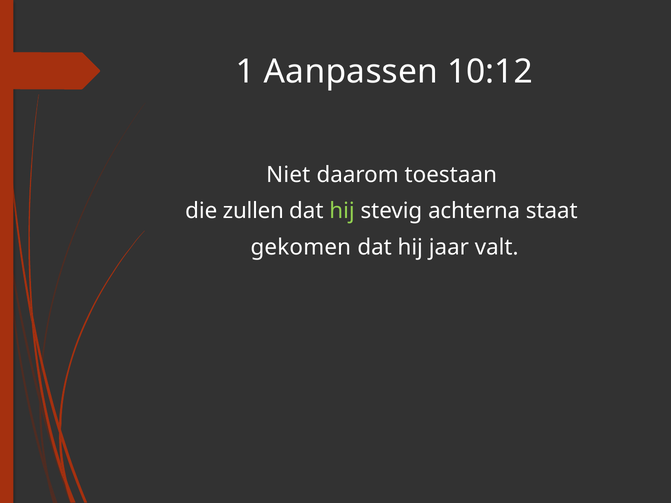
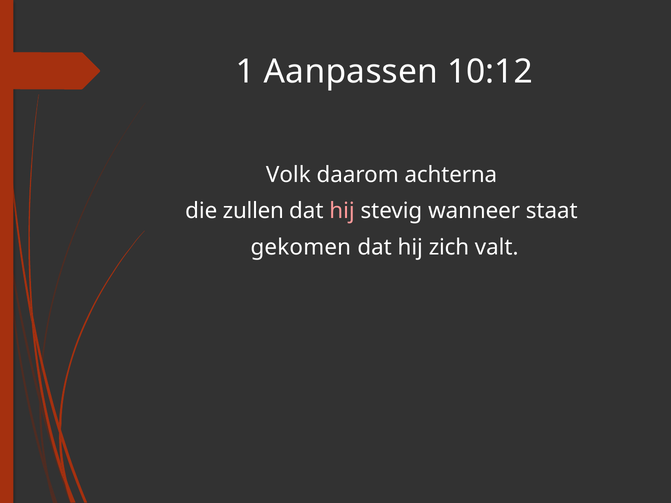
Niet: Niet -> Volk
toestaan: toestaan -> achterna
hij at (342, 211) colour: light green -> pink
achterna: achterna -> wanneer
jaar: jaar -> zich
